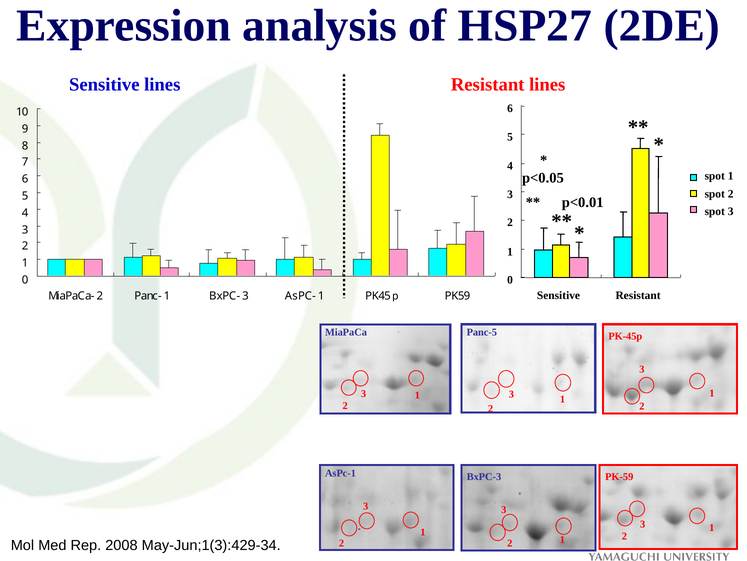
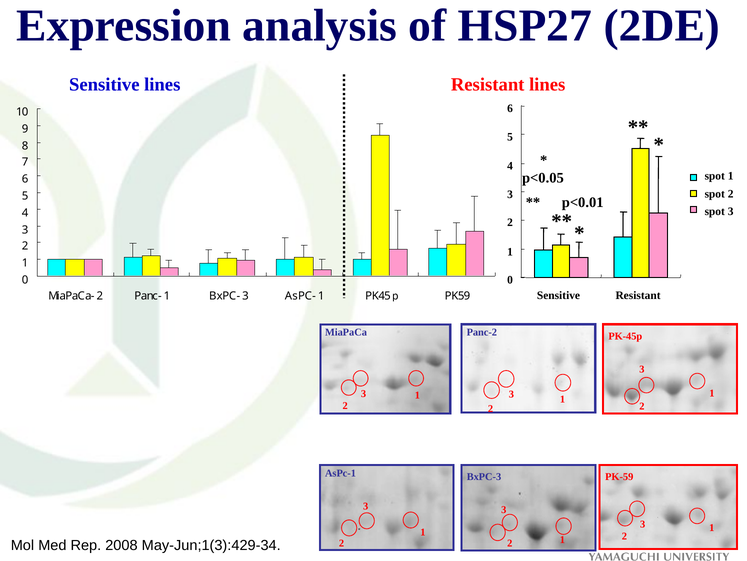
Panc-5: Panc-5 -> Panc-2
